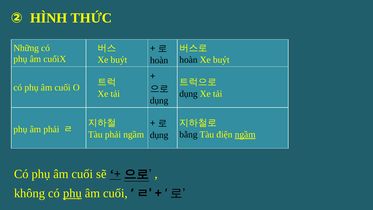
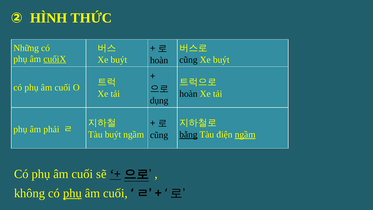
cuốiX underline: none -> present
hoàn at (188, 60): hoàn -> cũng
dụng at (188, 94): dụng -> hoàn
Tàu phải: phải -> buýt
bằng underline: none -> present
dụng at (159, 135): dụng -> cũng
